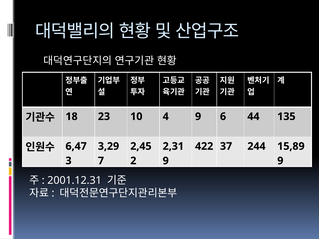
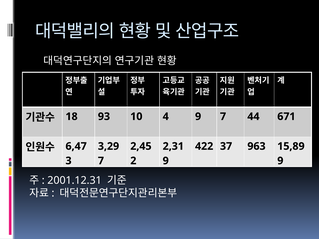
23: 23 -> 93
9 6: 6 -> 7
135: 135 -> 671
244: 244 -> 963
